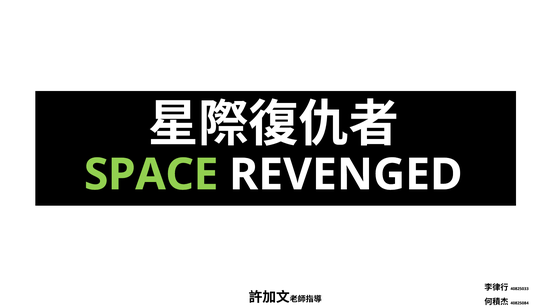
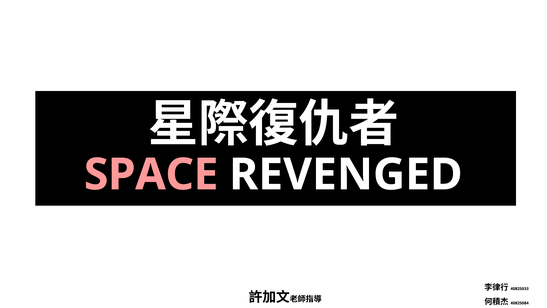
SPACE colour: light green -> pink
